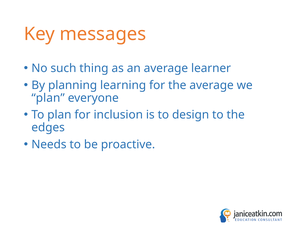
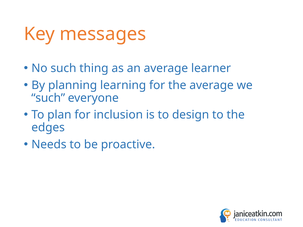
plan at (48, 98): plan -> such
